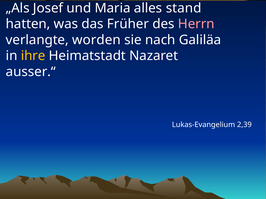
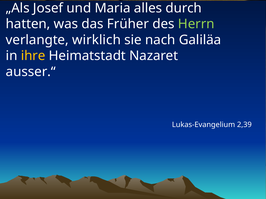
stand: stand -> durch
Herrn colour: pink -> light green
worden: worden -> wirklich
